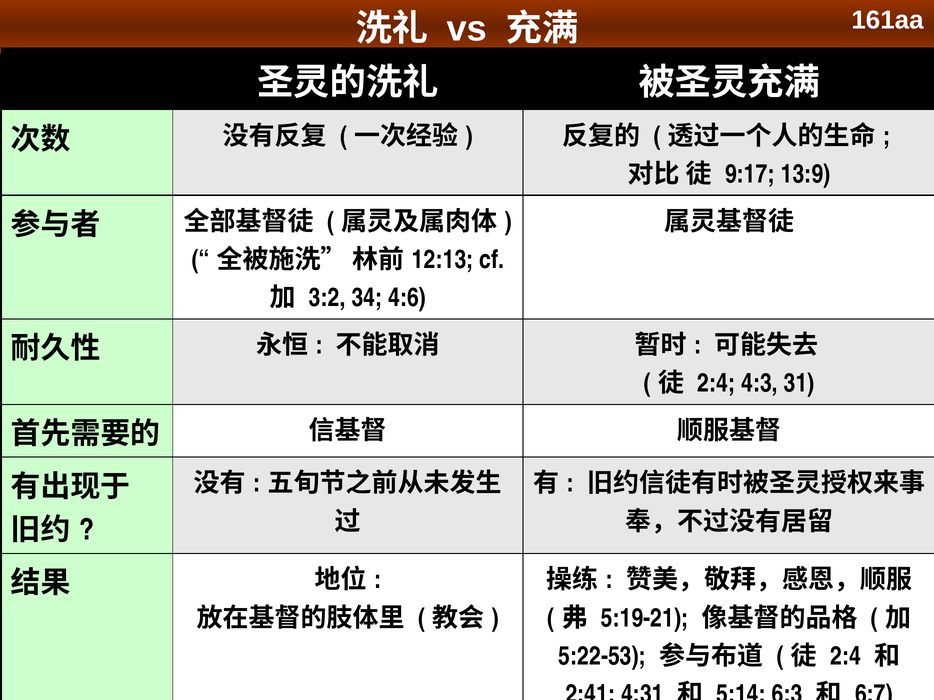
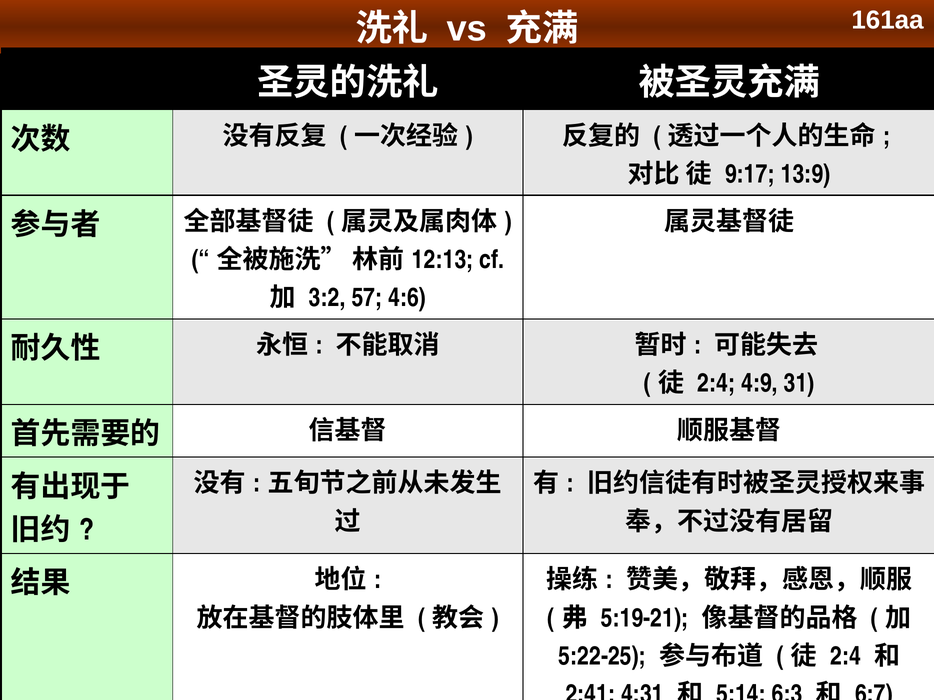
34: 34 -> 57
4:3: 4:3 -> 4:9
5:22-53: 5:22-53 -> 5:22-25
